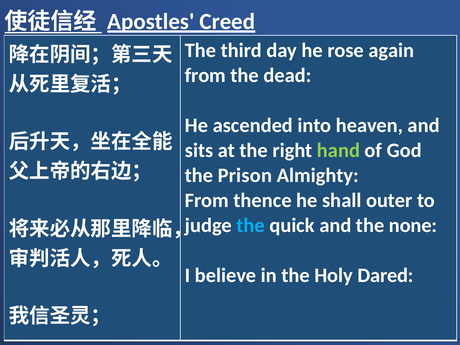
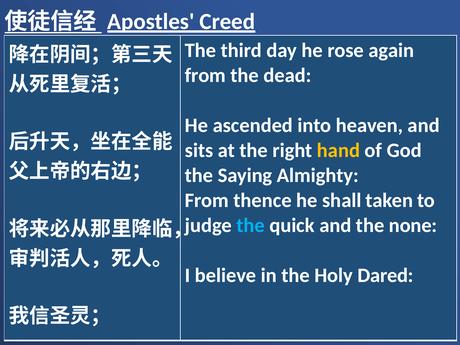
hand colour: light green -> yellow
Prison: Prison -> Saying
outer: outer -> taken
